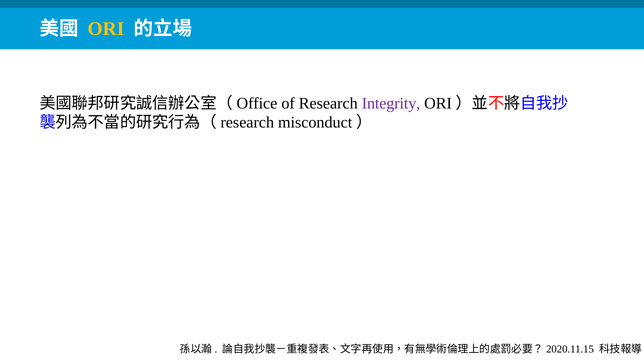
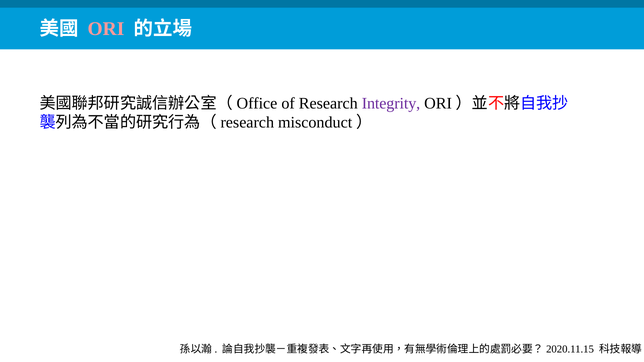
ORI colour: yellow -> pink
